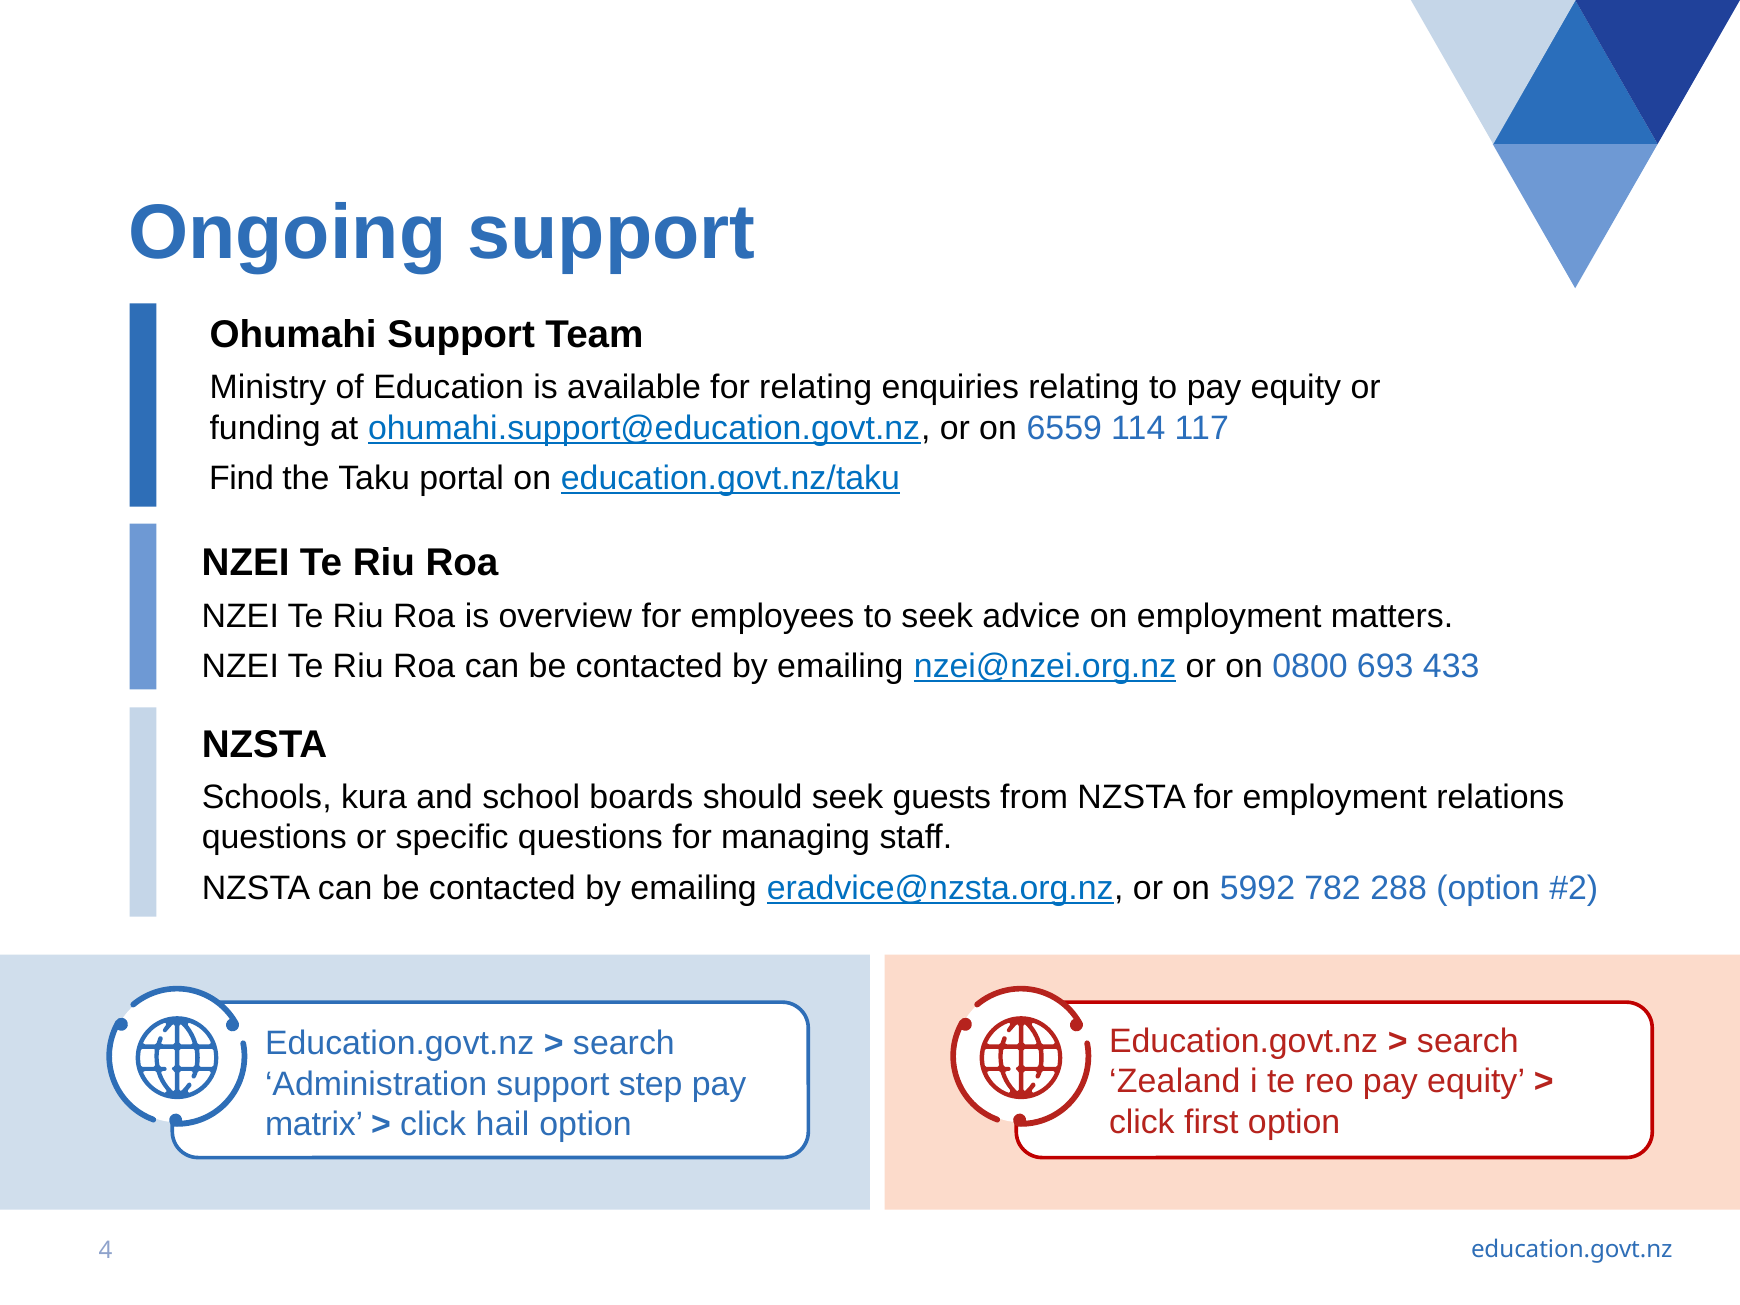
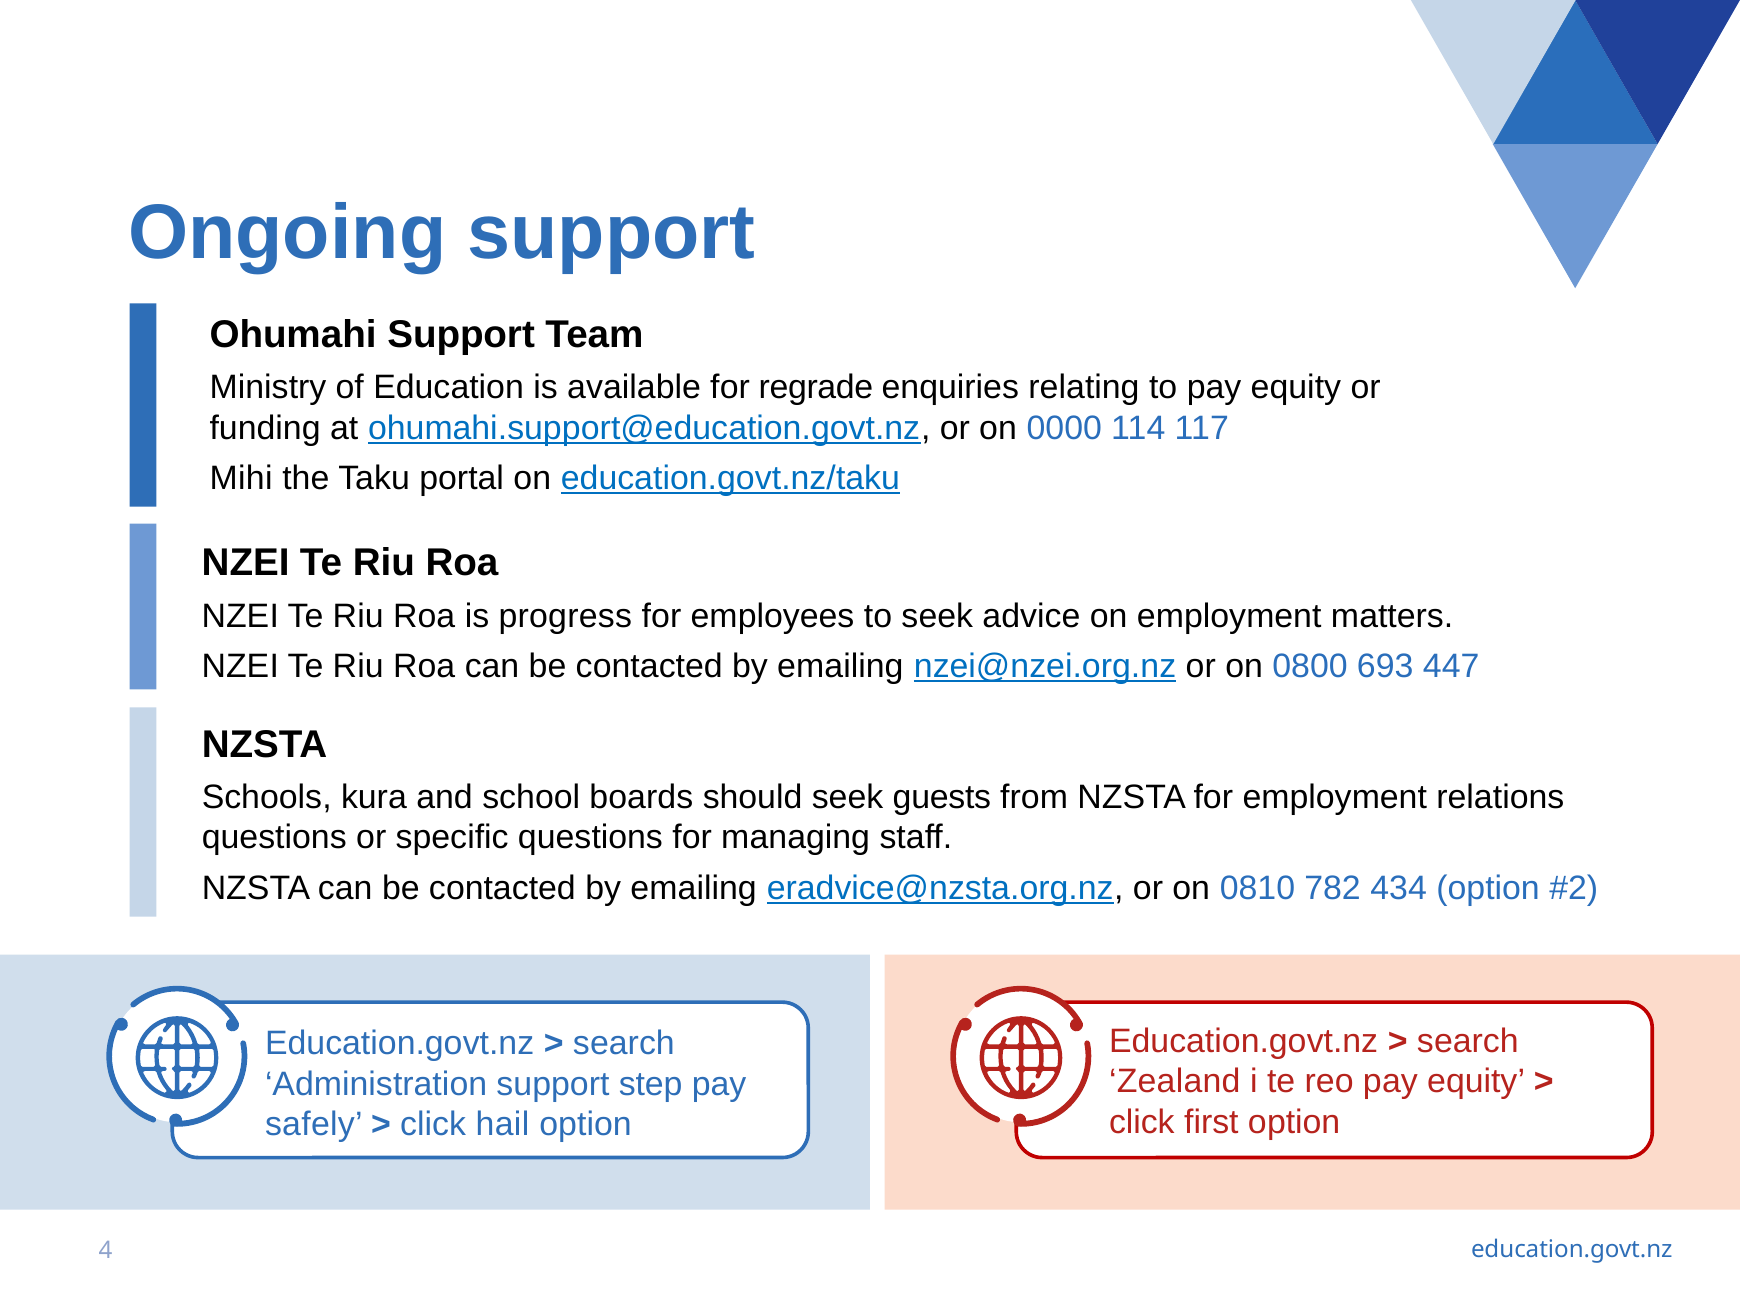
for relating: relating -> regrade
6559: 6559 -> 0000
Find: Find -> Mihi
overview: overview -> progress
433: 433 -> 447
5992: 5992 -> 0810
288: 288 -> 434
matrix: matrix -> safely
